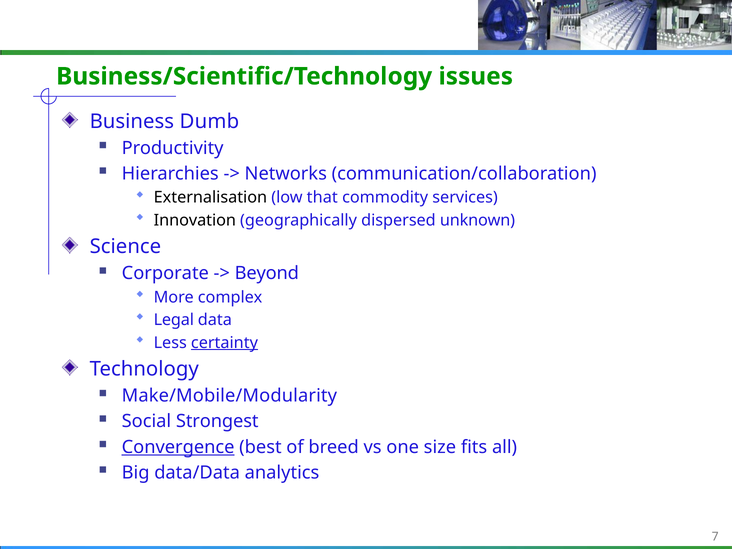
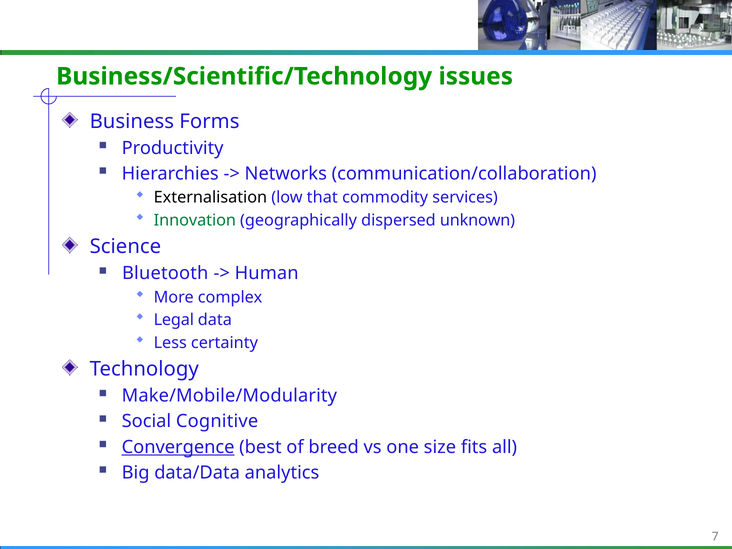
Dumb: Dumb -> Forms
Innovation colour: black -> green
Corporate: Corporate -> Bluetooth
Beyond: Beyond -> Human
certainty underline: present -> none
Strongest: Strongest -> Cognitive
